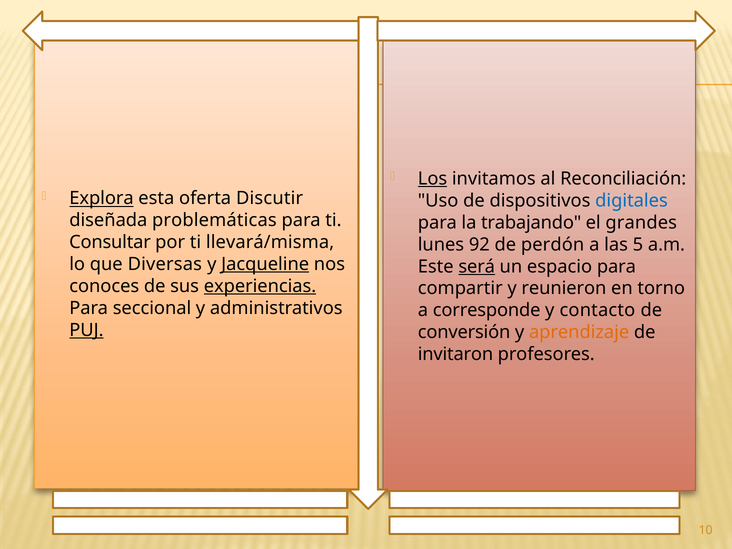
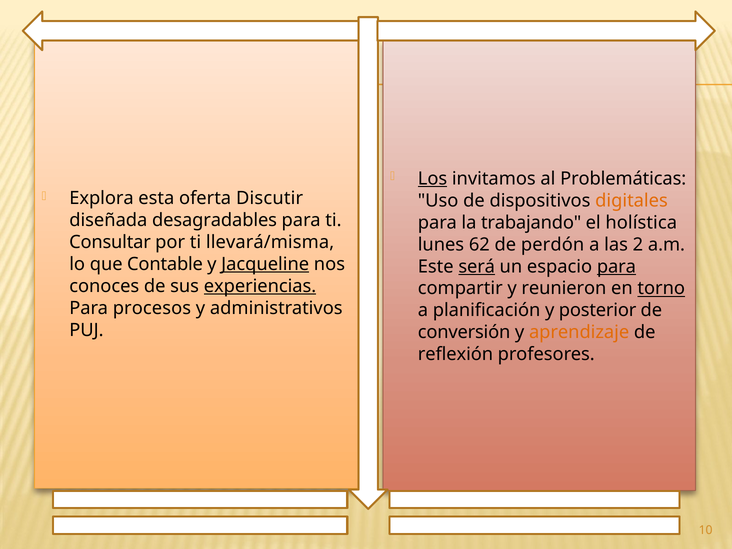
Reconciliación: Reconciliación -> Problemáticas
Explora underline: present -> none
digitales colour: blue -> orange
problemáticas: problemáticas -> desagradables
grandes: grandes -> holística
92: 92 -> 62
5: 5 -> 2
Diversas: Diversas -> Contable
para at (616, 266) underline: none -> present
torno underline: none -> present
seccional: seccional -> procesos
corresponde: corresponde -> planificación
contacto: contacto -> posterior
PUJ underline: present -> none
invitaron: invitaron -> reflexión
